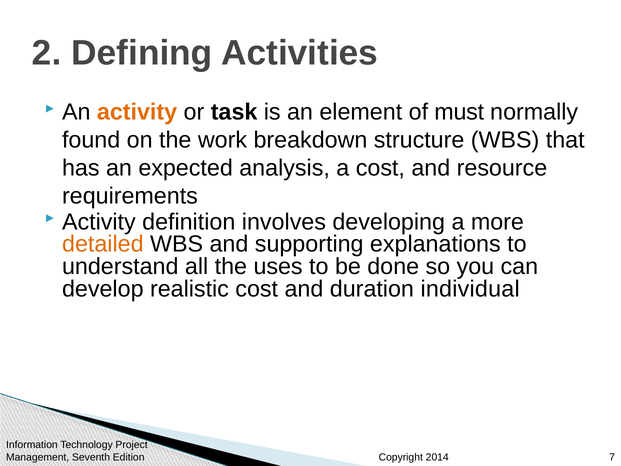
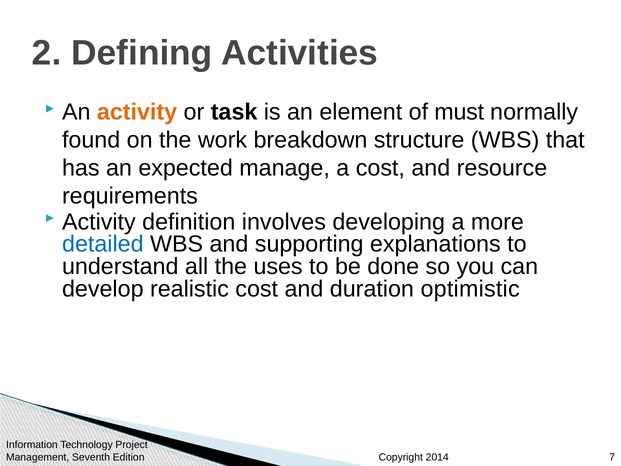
analysis: analysis -> manage
detailed colour: orange -> blue
individual: individual -> optimistic
